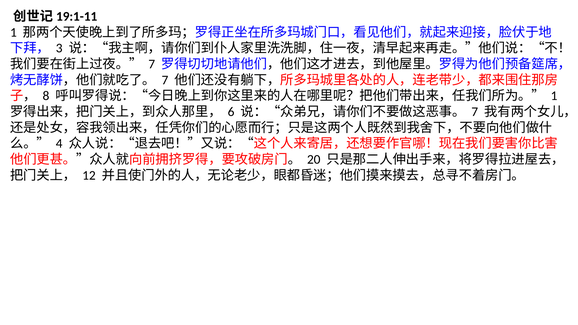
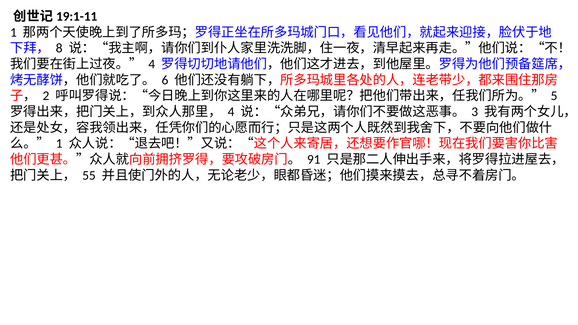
3: 3 -> 8
7 at (152, 64): 7 -> 4
7 at (165, 80): 7 -> 6
8: 8 -> 2
1 at (554, 96): 1 -> 5
6 at (231, 112): 6 -> 4
7 at (475, 112): 7 -> 3
4 at (59, 144): 4 -> 1
20: 20 -> 91
12: 12 -> 55
